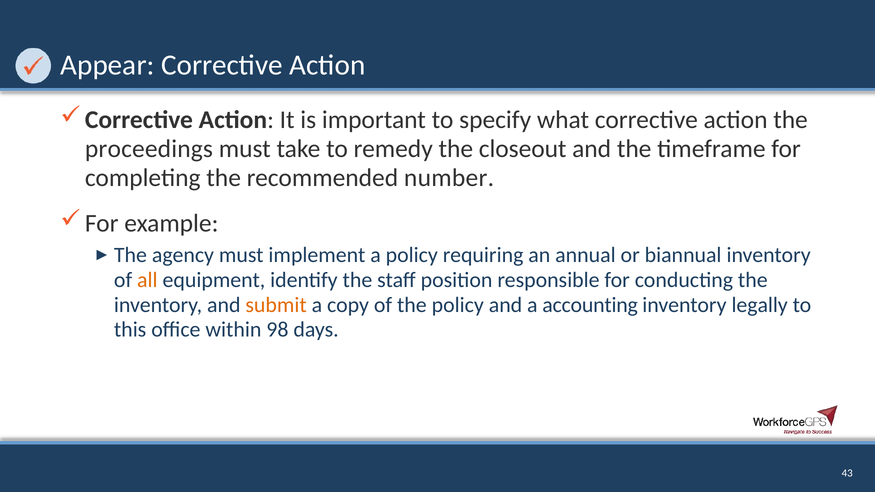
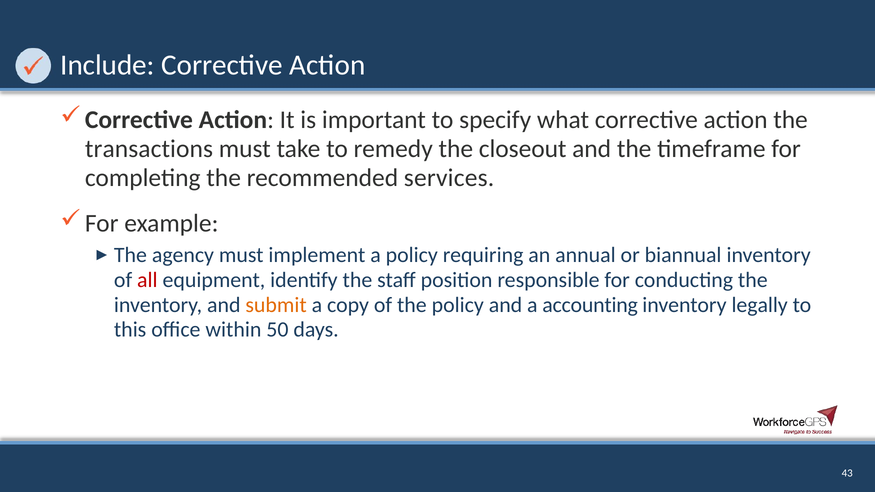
Appear: Appear -> Include
proceedings: proceedings -> transactions
number: number -> services
all colour: orange -> red
98: 98 -> 50
